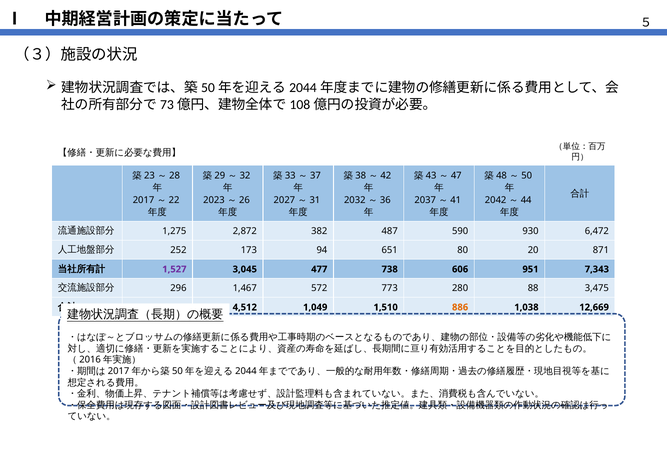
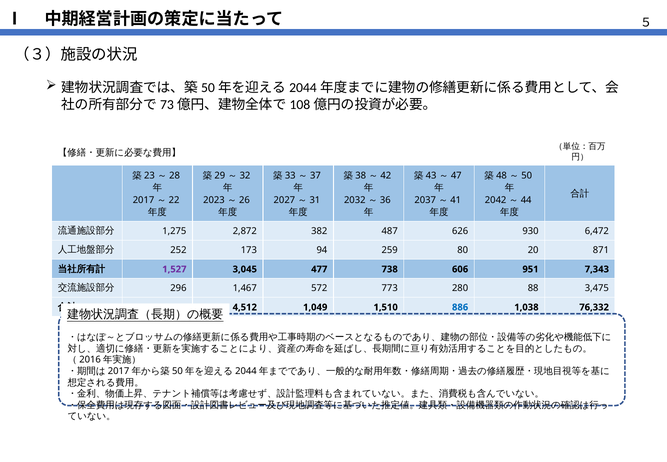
590: 590 -> 626
651: 651 -> 259
886 colour: orange -> blue
12,669: 12,669 -> 76,332
